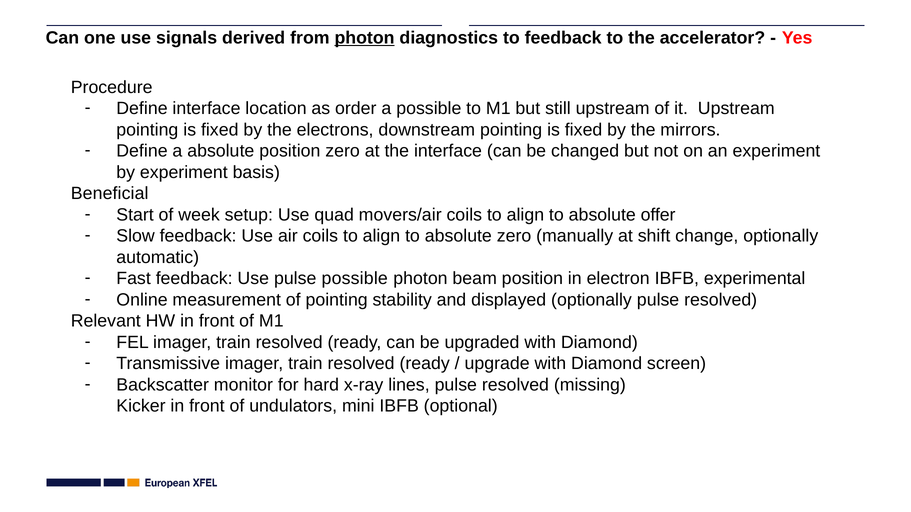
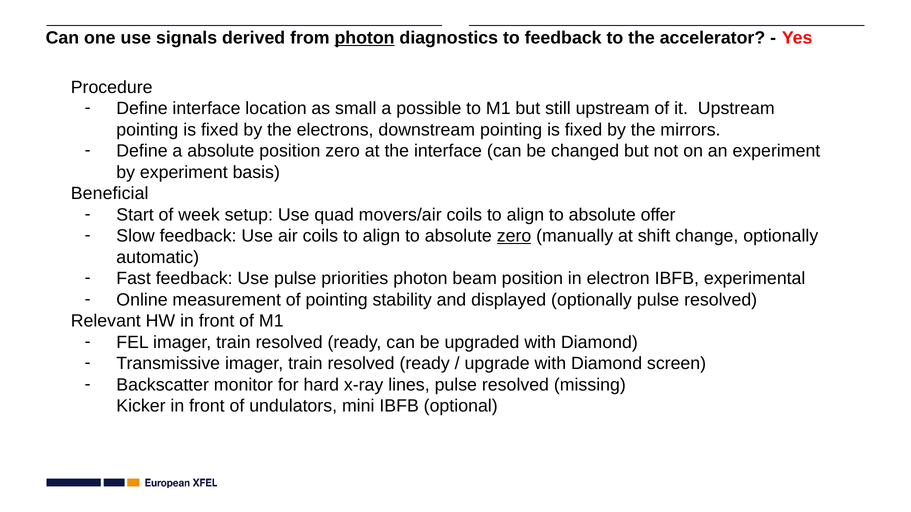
order: order -> small
zero at (514, 236) underline: none -> present
pulse possible: possible -> priorities
